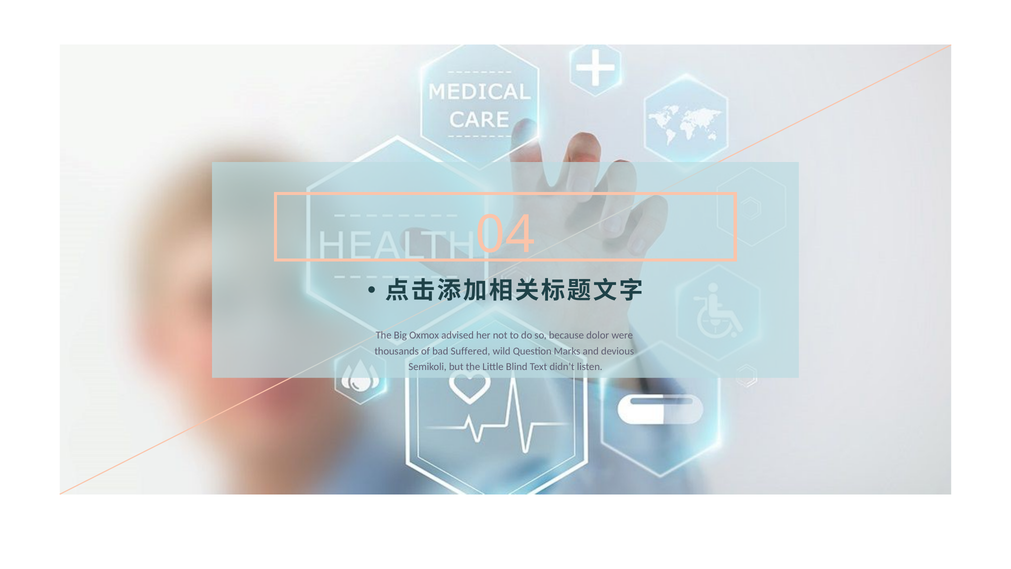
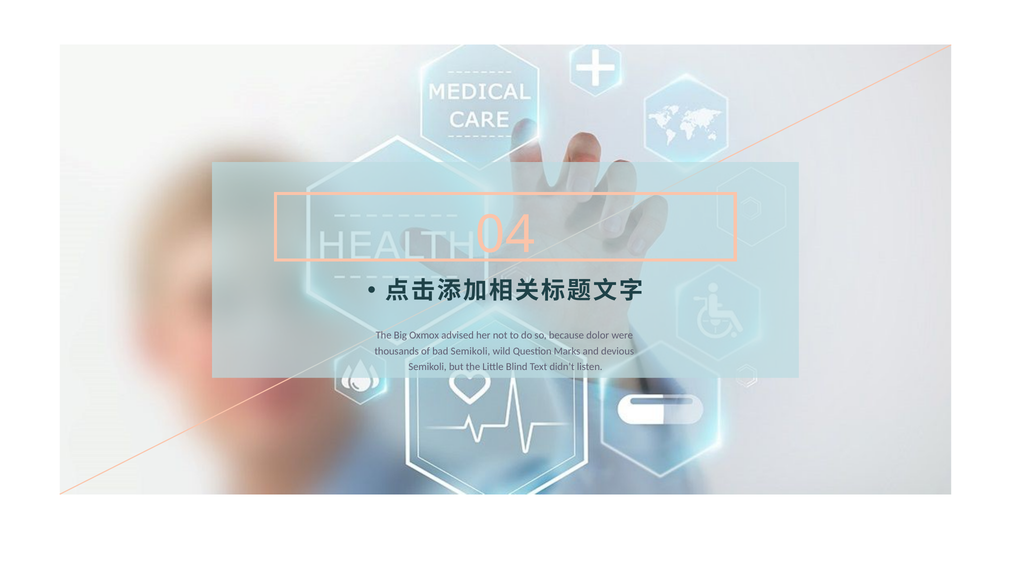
bad Suffered: Suffered -> Semikoli
